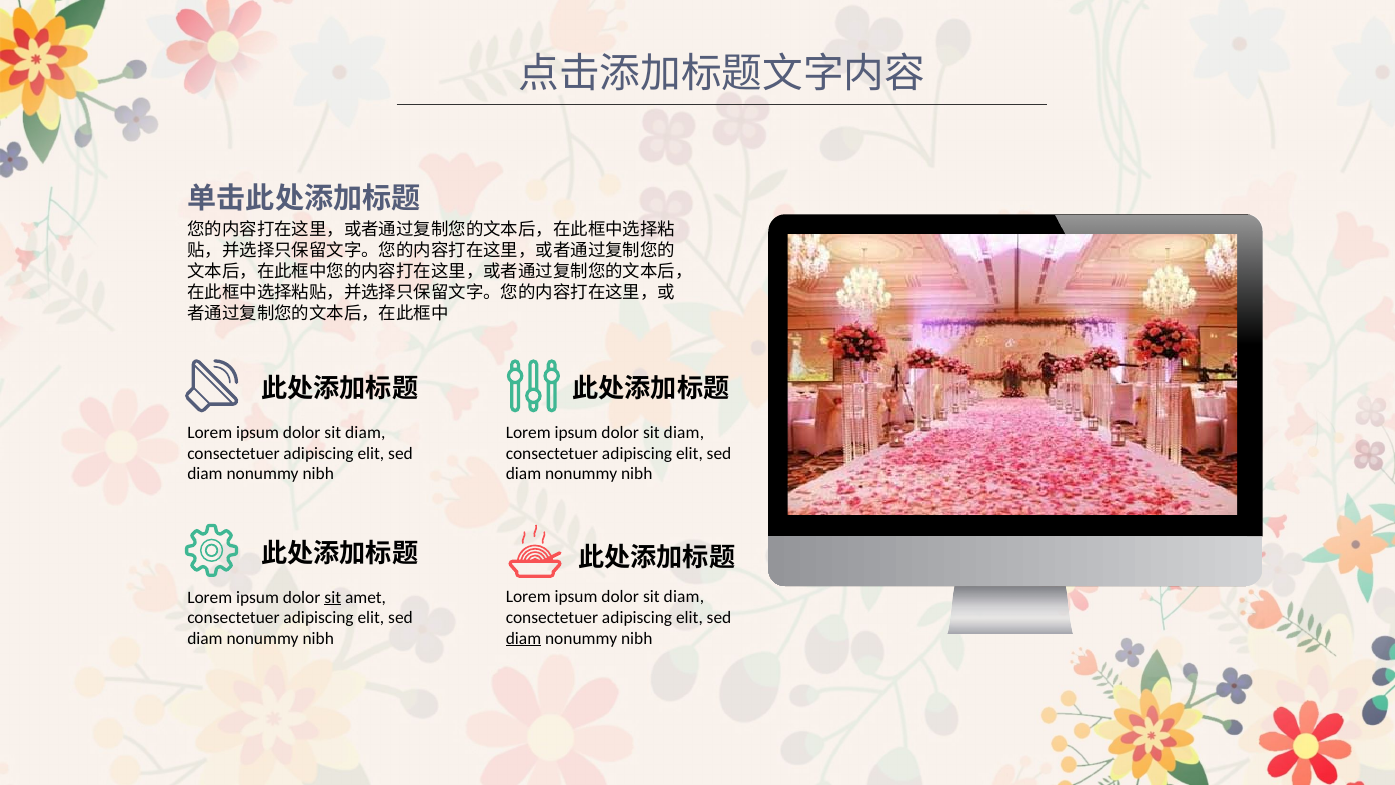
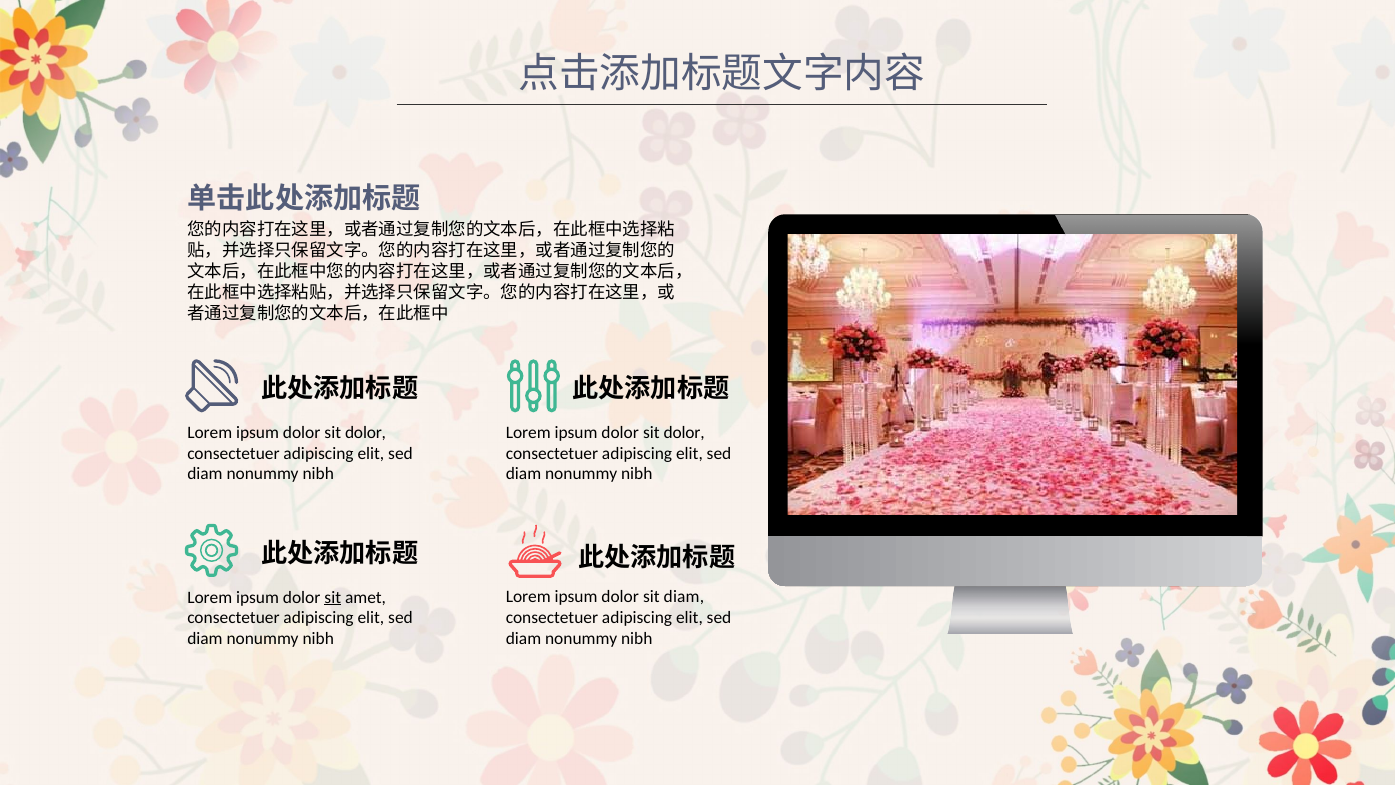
diam at (365, 432): diam -> dolor
diam at (684, 432): diam -> dolor
diam at (524, 638) underline: present -> none
